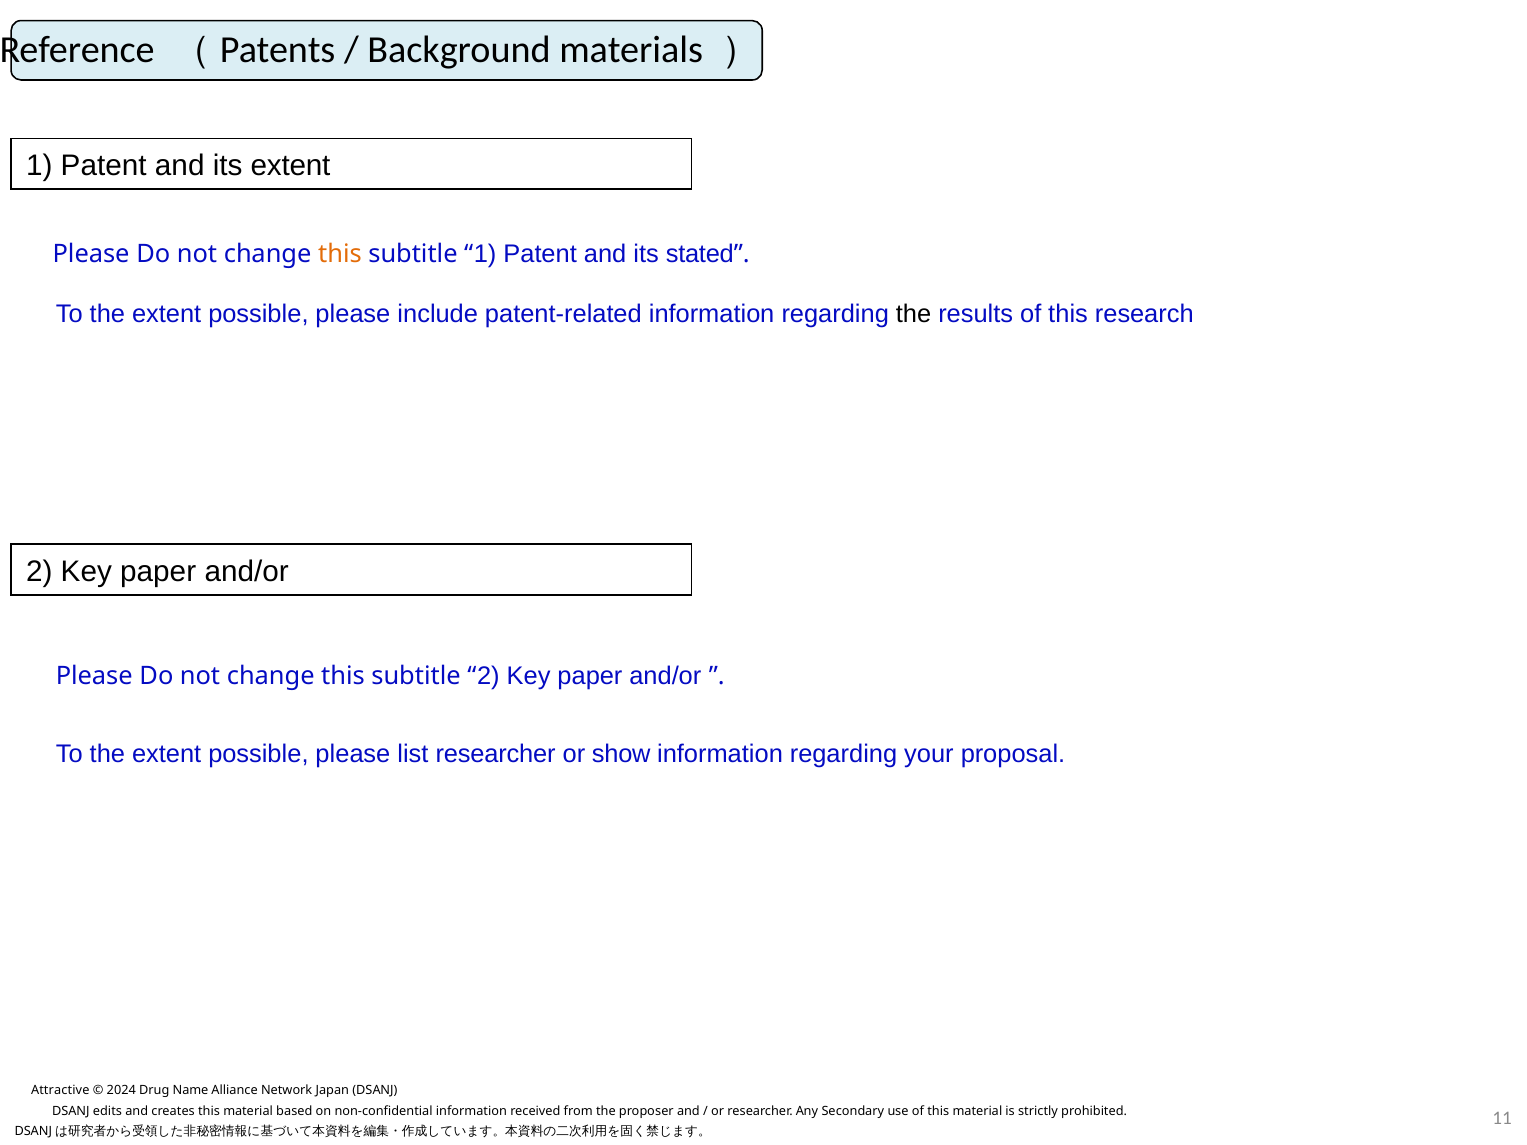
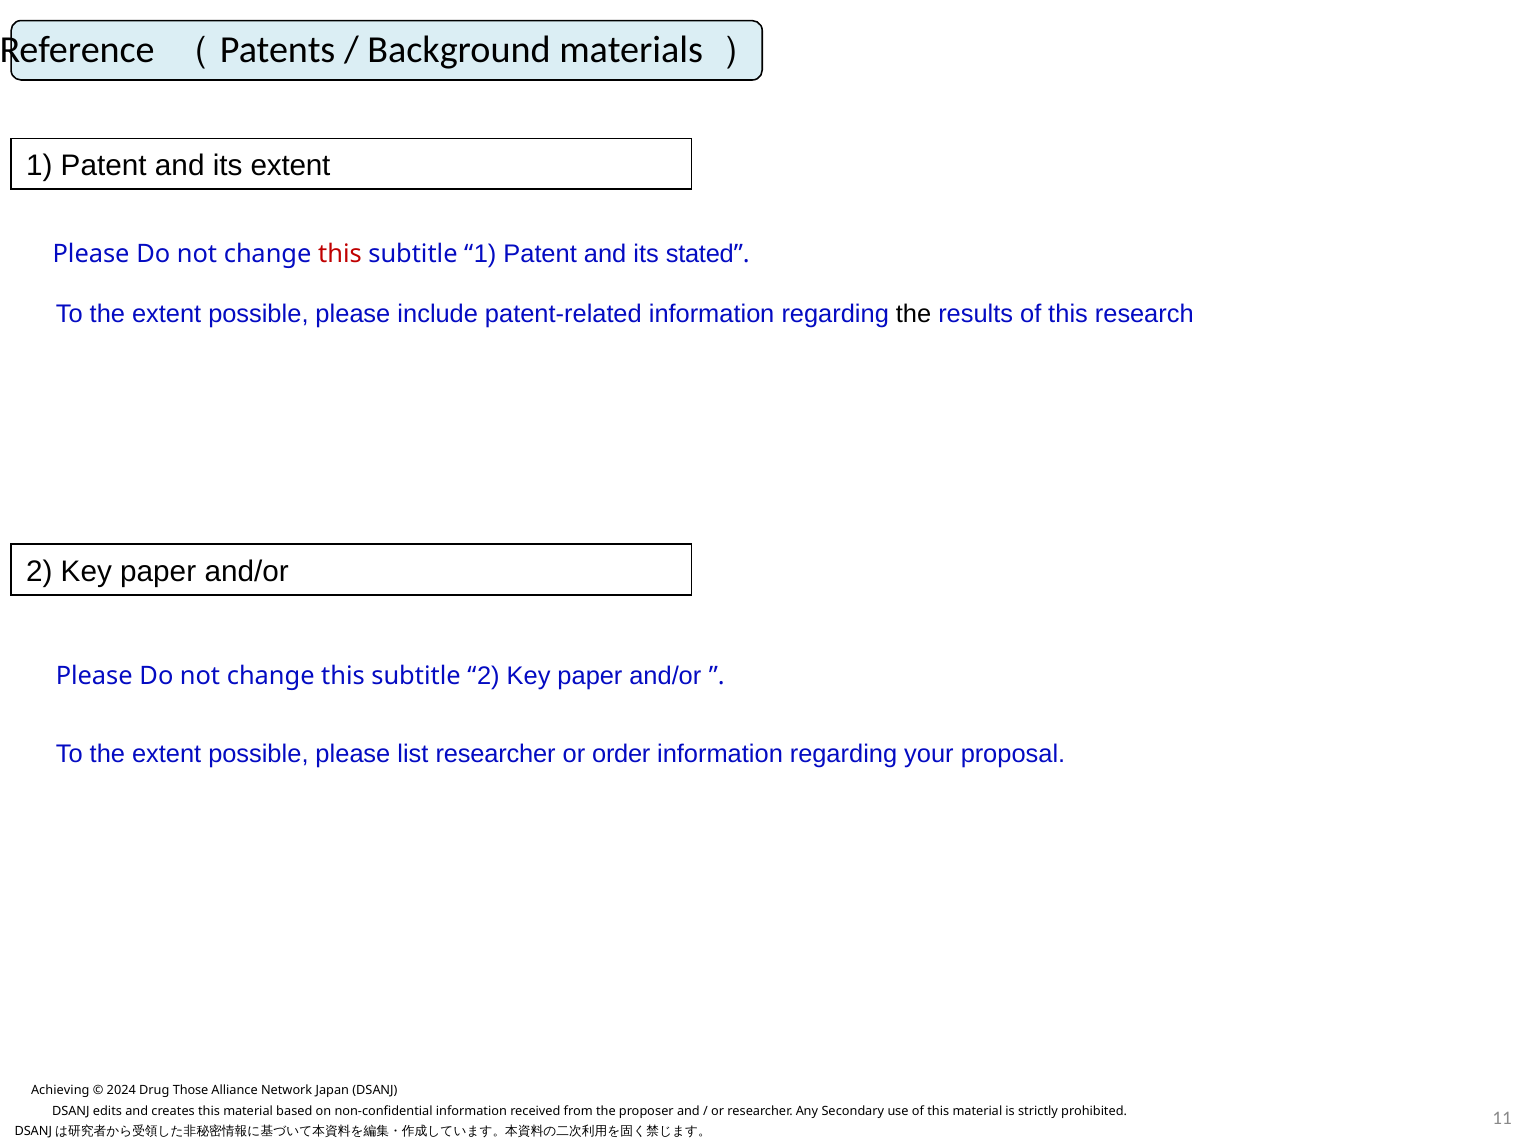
this at (340, 254) colour: orange -> red
show: show -> order
Attractive: Attractive -> Achieving
Name: Name -> Those
